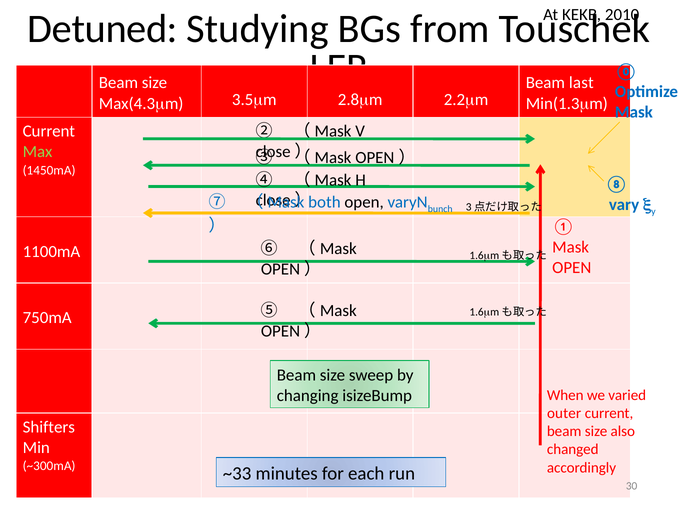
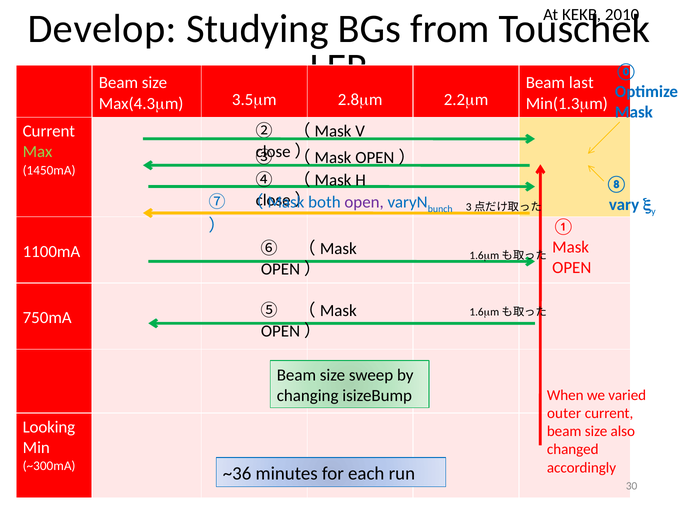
Detuned: Detuned -> Develop
open at (364, 202) colour: black -> purple
Shifters: Shifters -> Looking
~33: ~33 -> ~36
